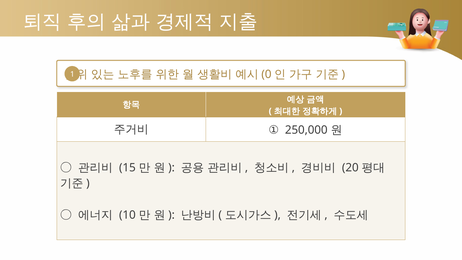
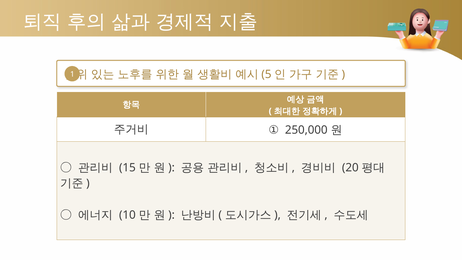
0: 0 -> 5
